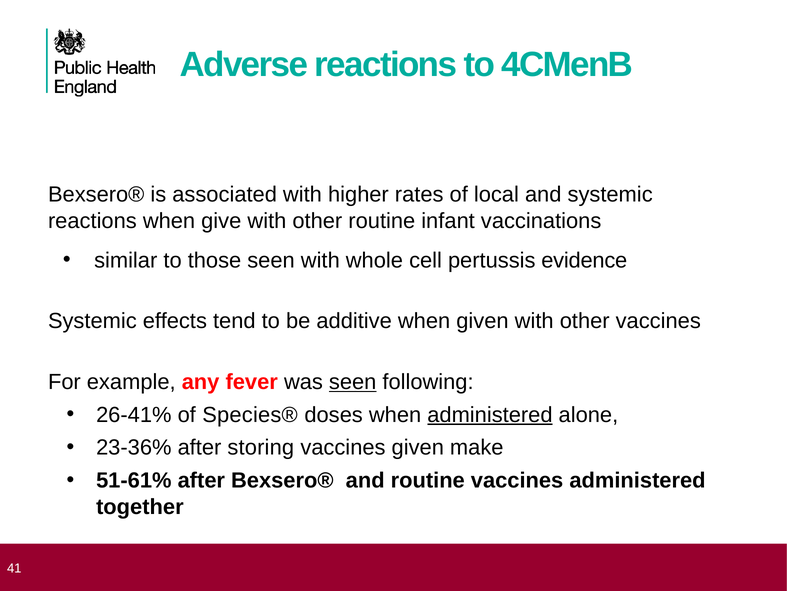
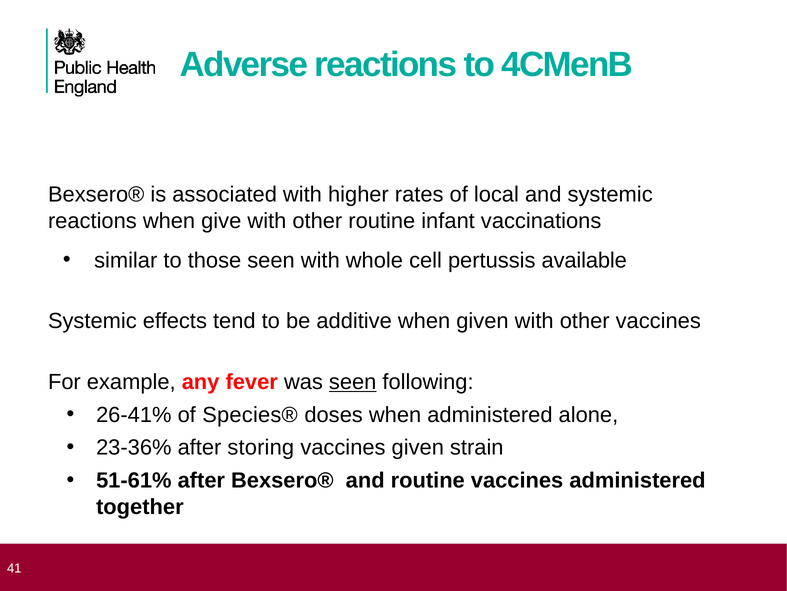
evidence: evidence -> available
administered at (490, 414) underline: present -> none
make: make -> strain
